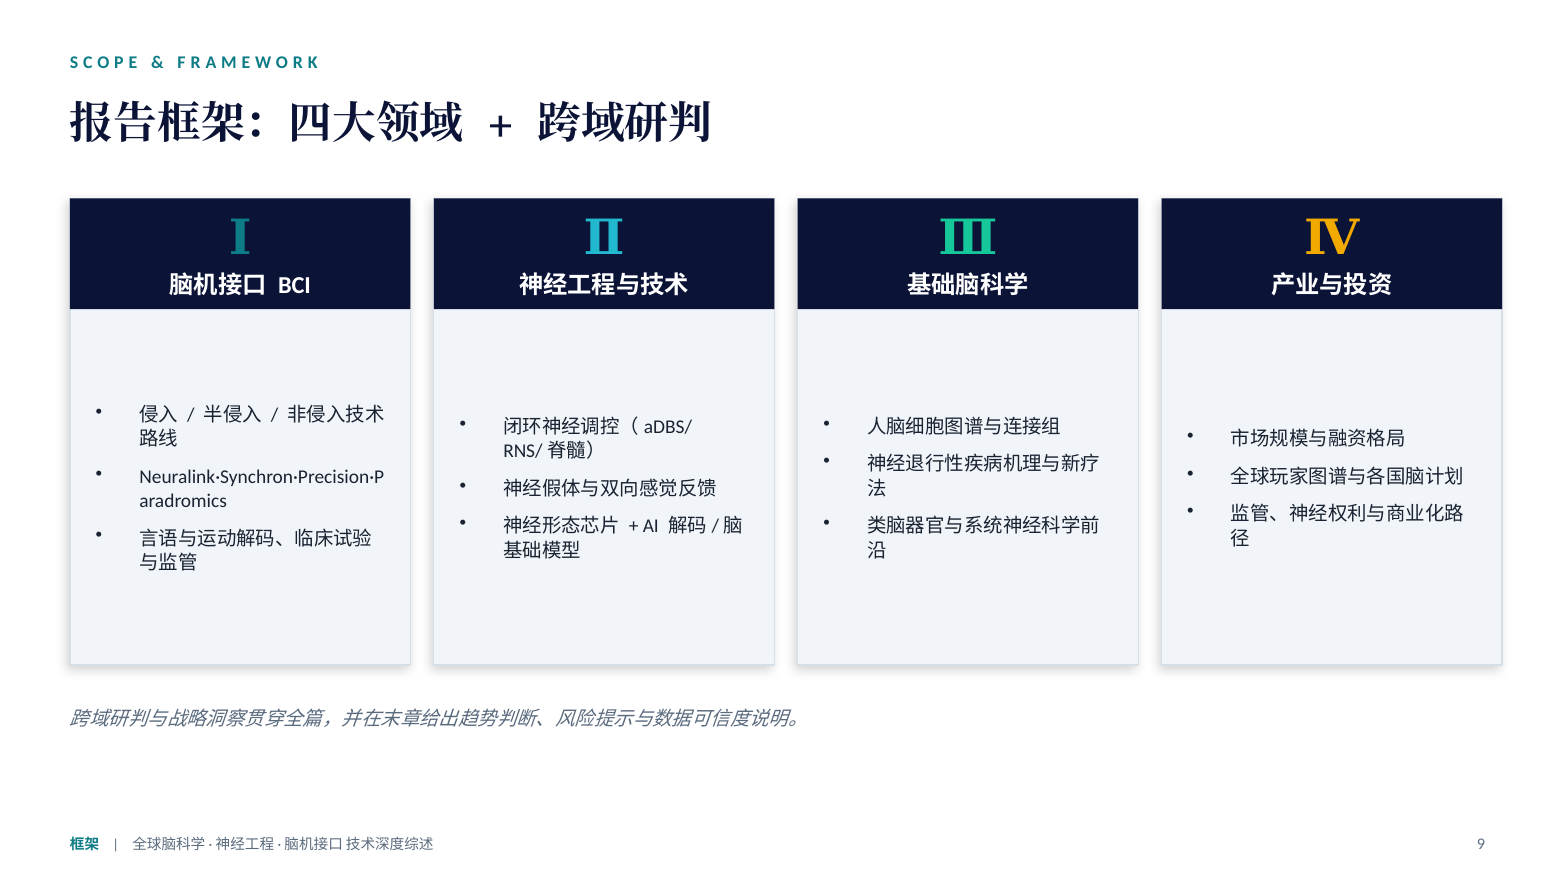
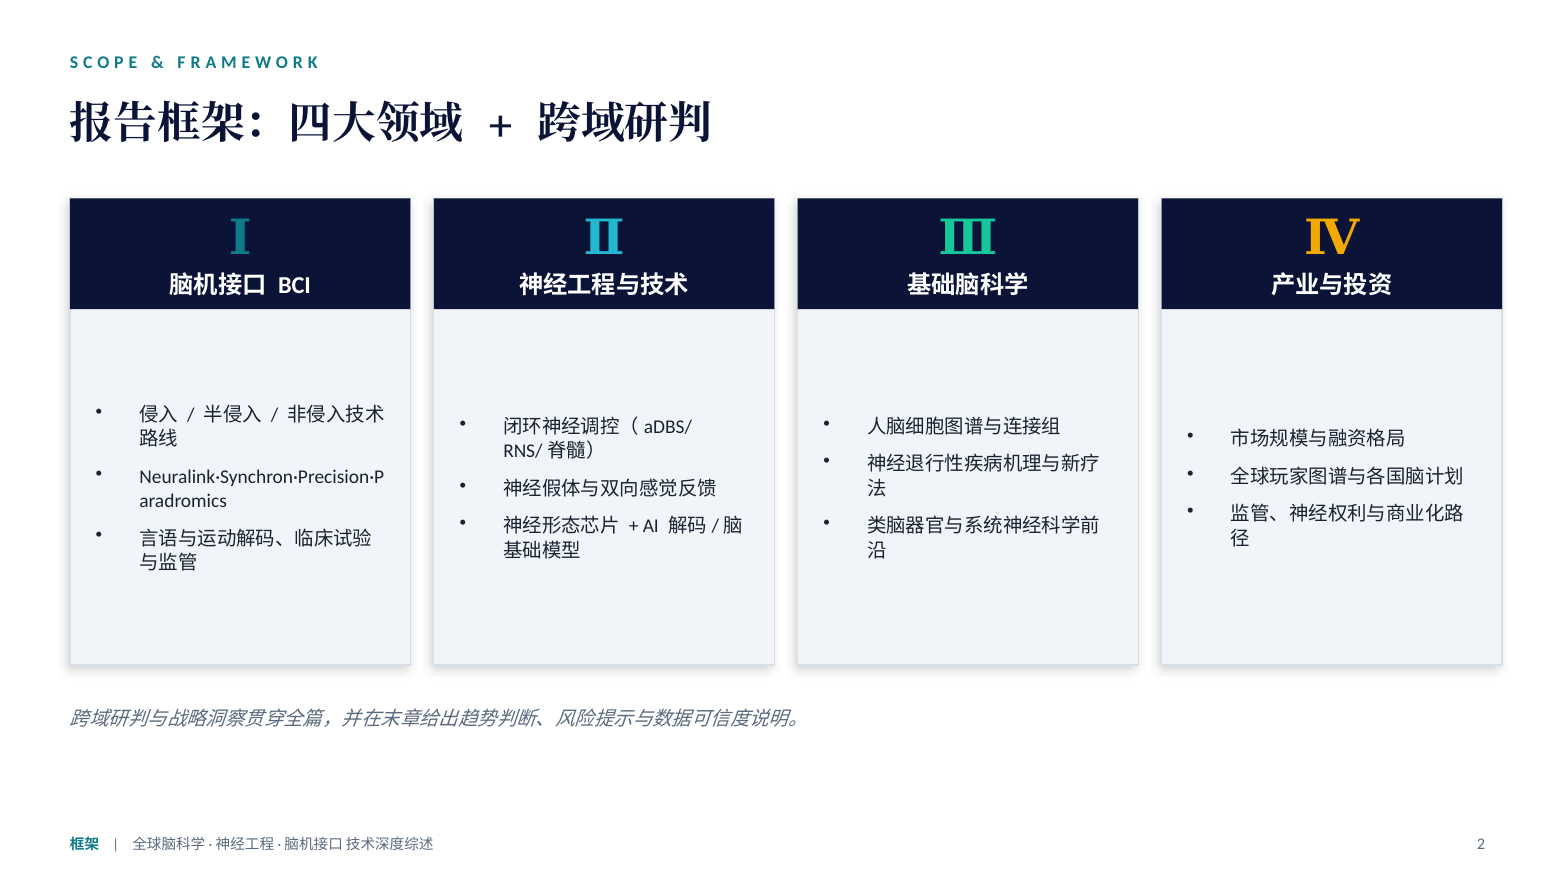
9: 9 -> 2
